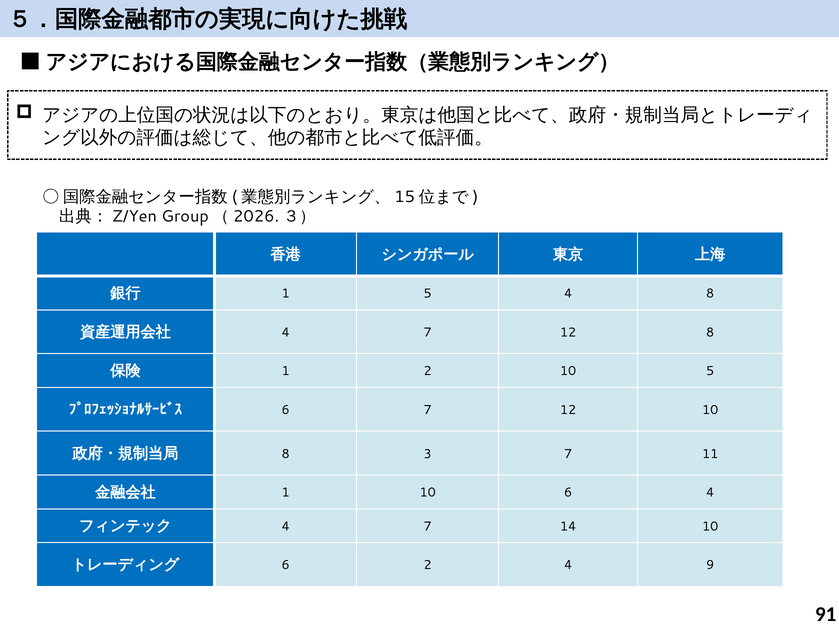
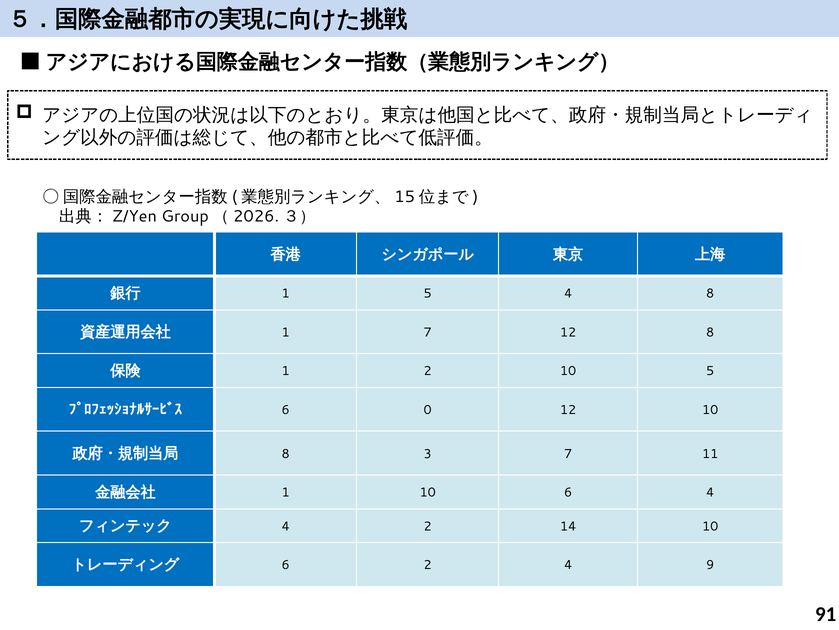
4 at (286, 332): 4 -> 1
6 7: 7 -> 0
7 at (428, 526): 7 -> 2
